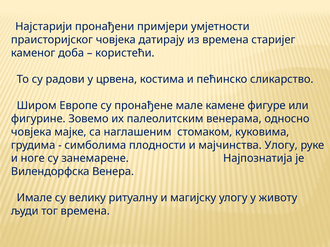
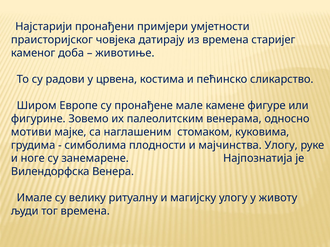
користећи: користећи -> животиње
човјека at (31, 132): човјека -> мотиви
